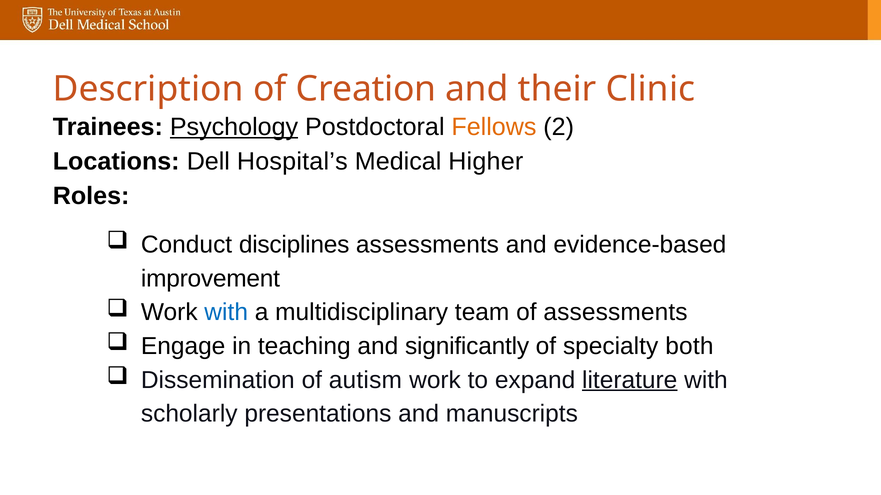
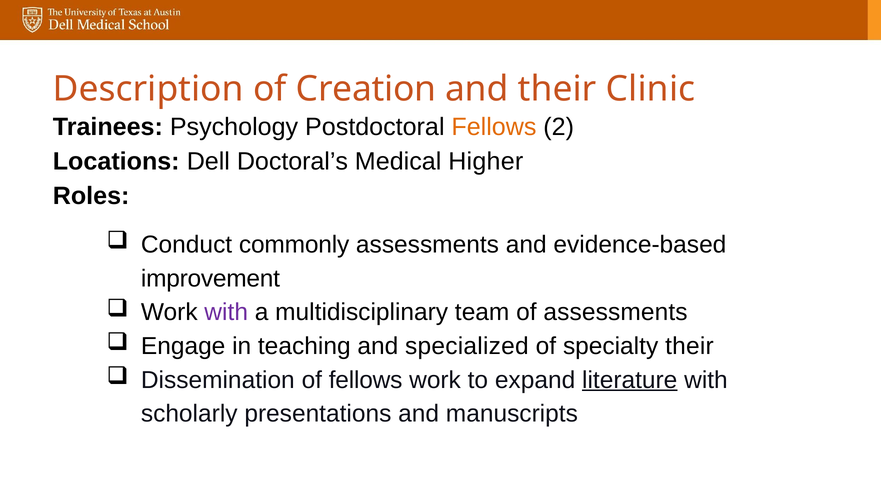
Psychology underline: present -> none
Hospital’s: Hospital’s -> Doctoral’s
disciplines: disciplines -> commonly
with at (226, 313) colour: blue -> purple
significantly: significantly -> specialized
specialty both: both -> their
of autism: autism -> fellows
